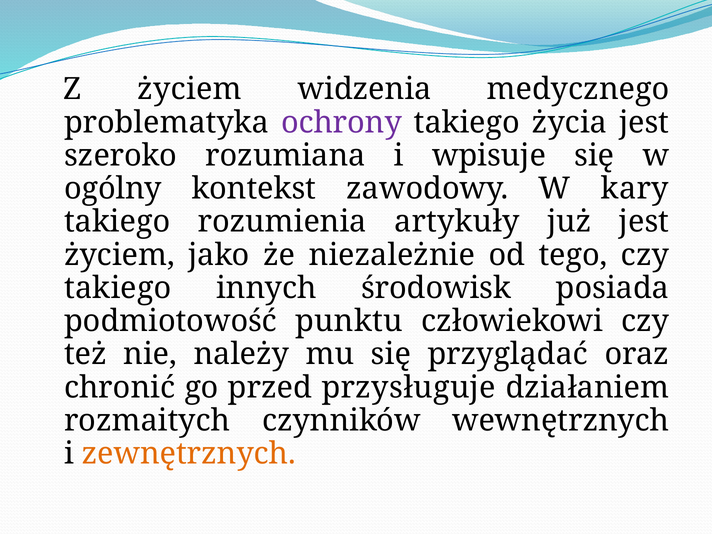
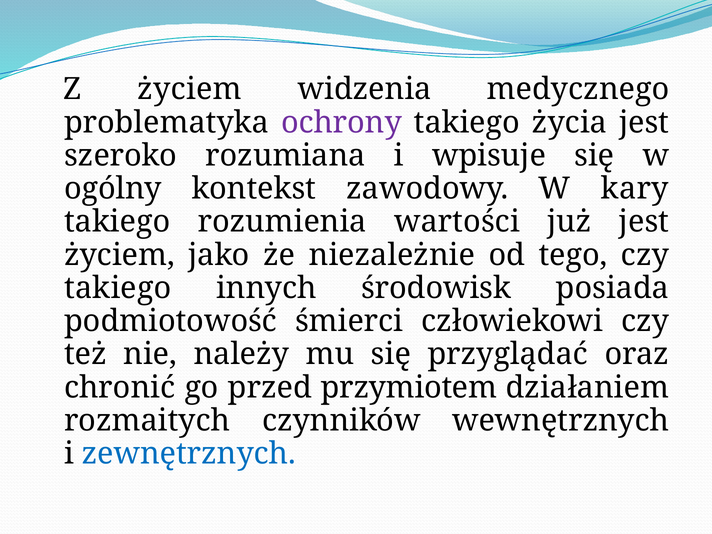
artykuły: artykuły -> wartości
punktu: punktu -> śmierci
przysługuje: przysługuje -> przymiotem
zewnętrznych colour: orange -> blue
